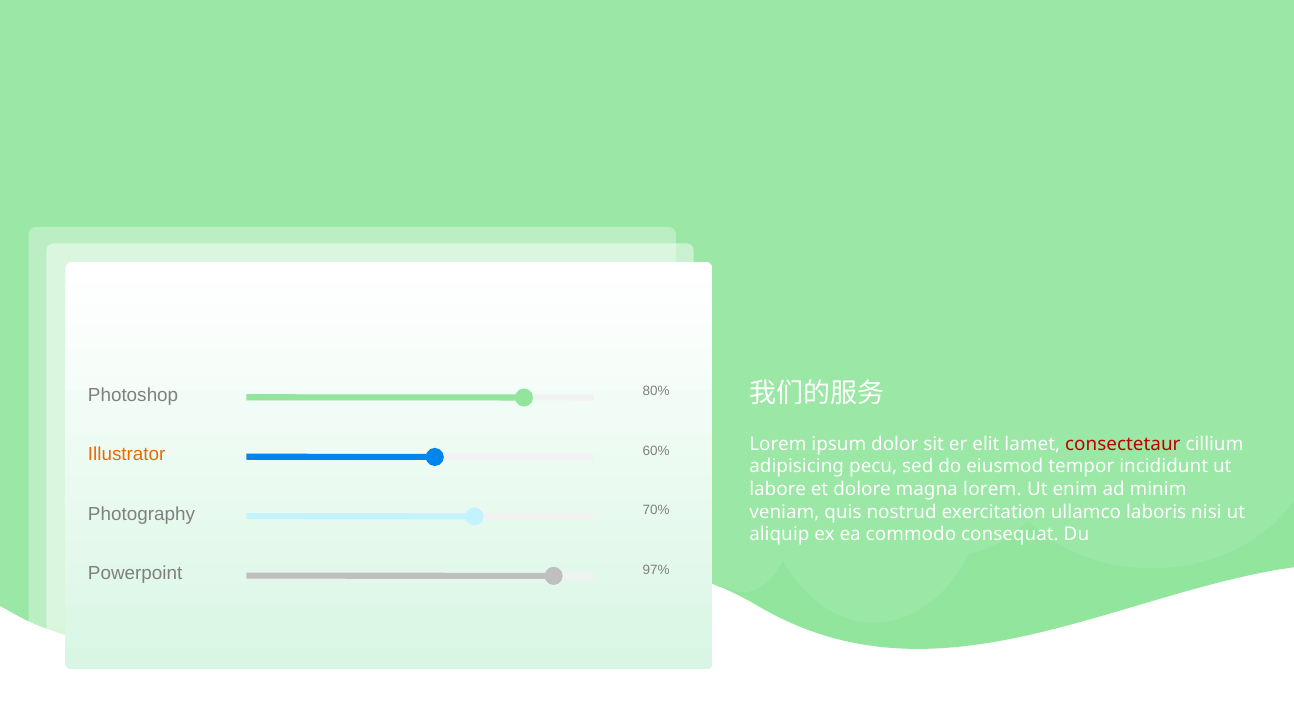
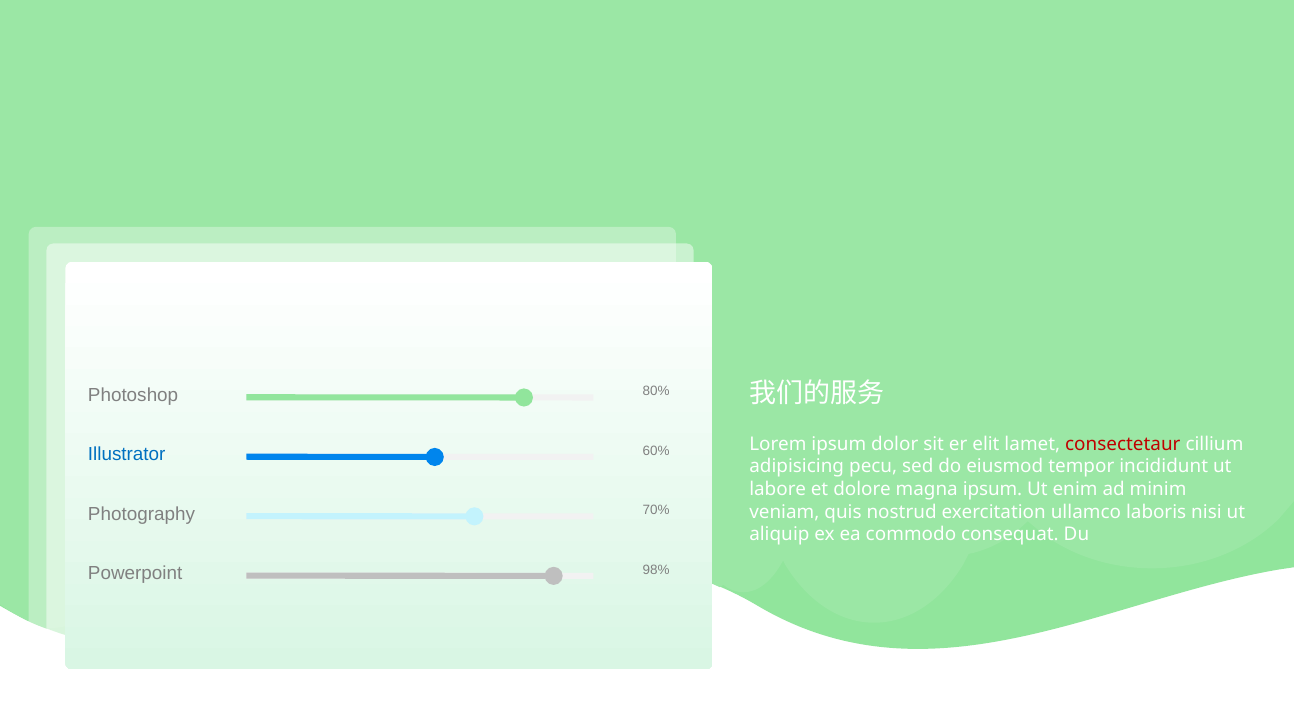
Illustrator colour: orange -> blue
magna lorem: lorem -> ipsum
97%: 97% -> 98%
